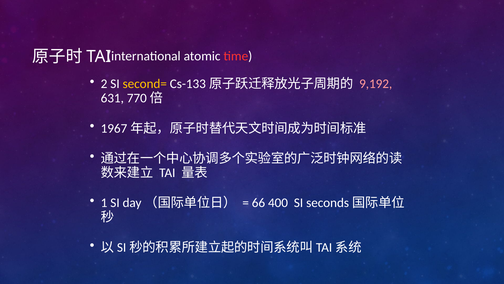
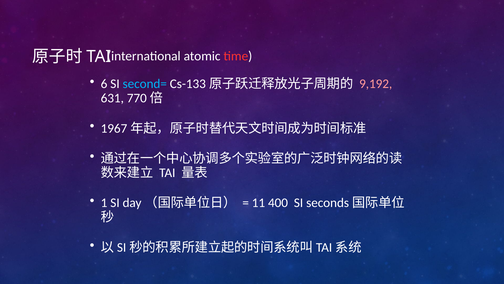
2: 2 -> 6
second= colour: yellow -> light blue
66: 66 -> 11
